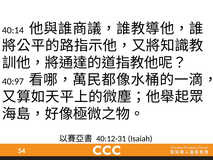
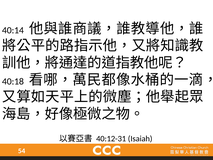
40:97: 40:97 -> 40:18
